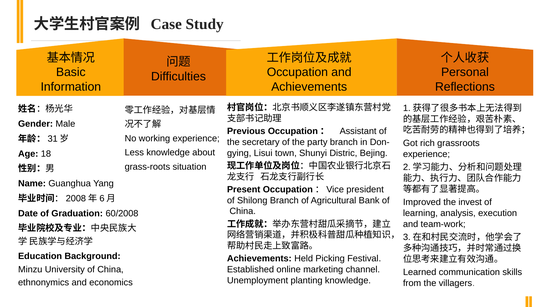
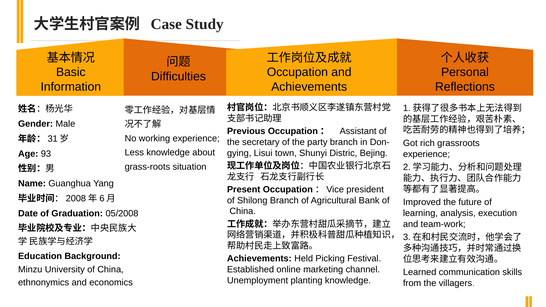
18: 18 -> 93
invest: invest -> future
60/2008: 60/2008 -> 05/2008
